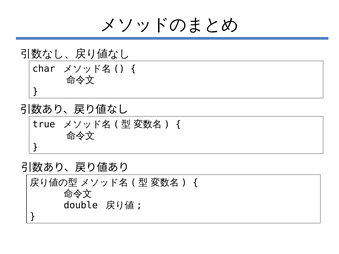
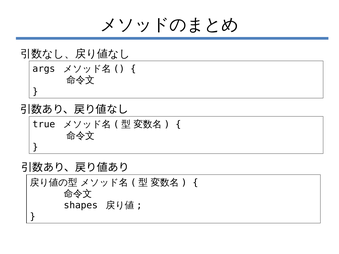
char: char -> args
double: double -> shapes
